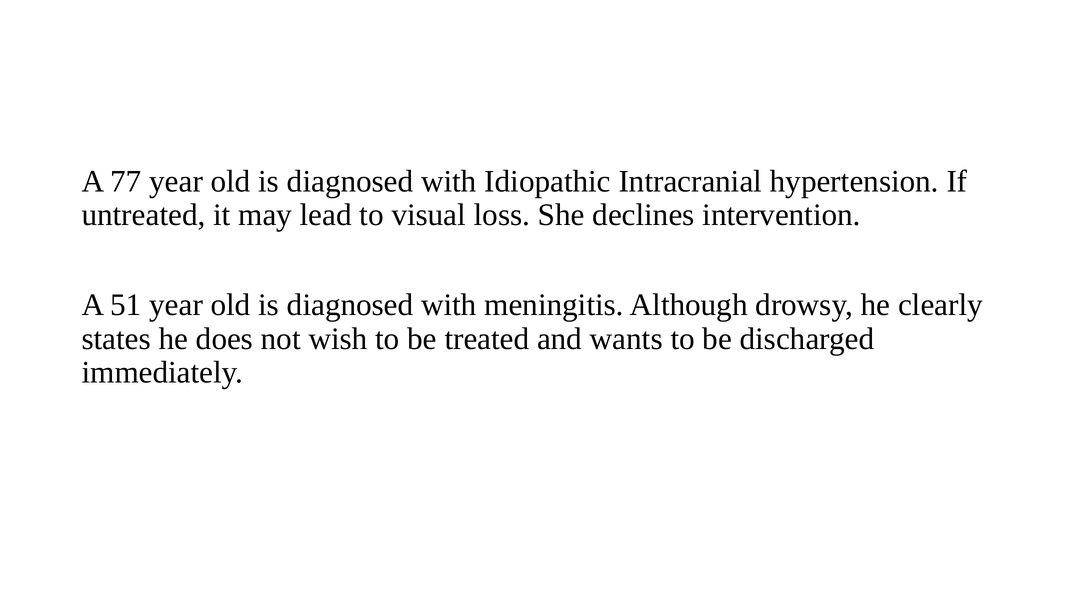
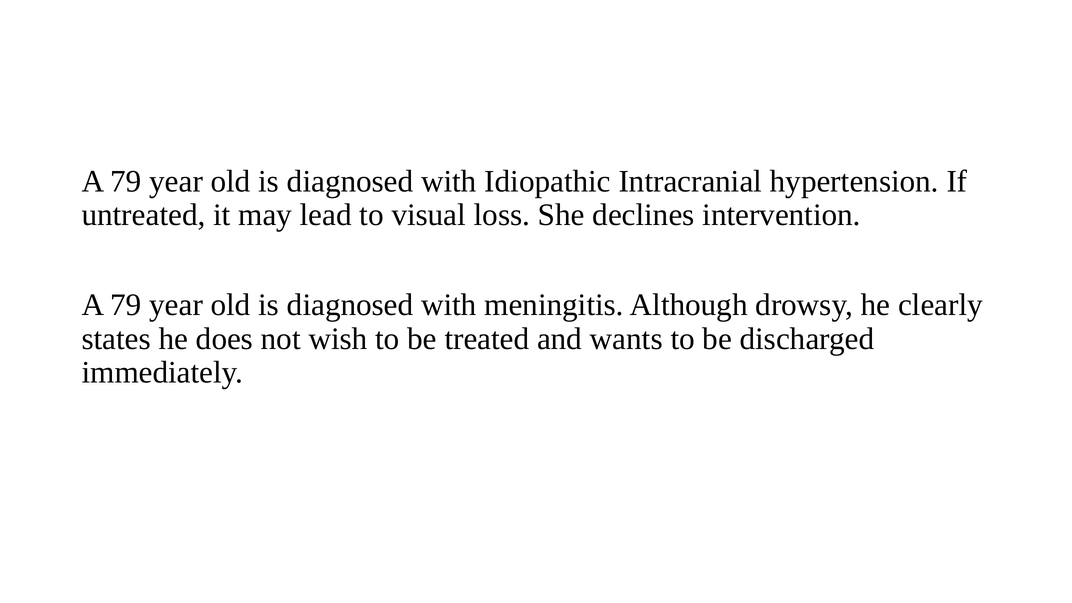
77 at (126, 181): 77 -> 79
51 at (126, 305): 51 -> 79
